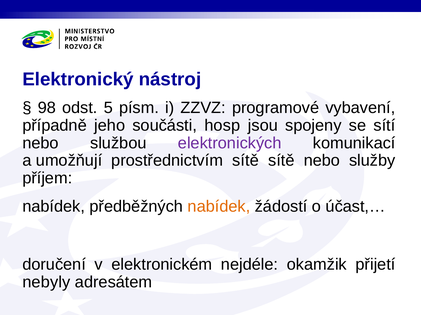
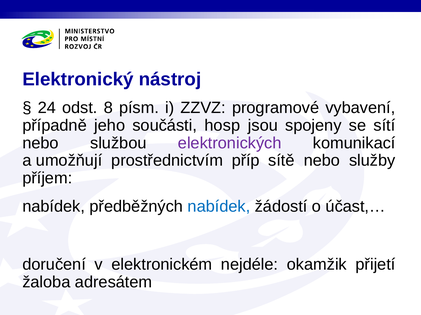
98: 98 -> 24
5: 5 -> 8
prostřednictvím sítě: sítě -> příp
nabídek at (219, 207) colour: orange -> blue
nebyly: nebyly -> žaloba
